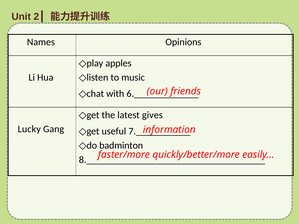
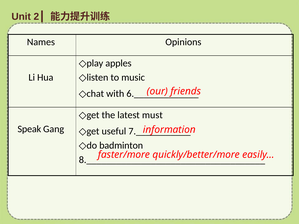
gives: gives -> must
Lucky: Lucky -> Speak
